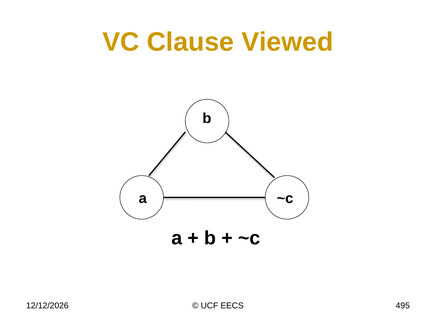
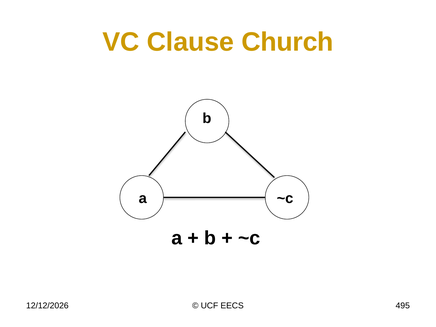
Viewed: Viewed -> Church
